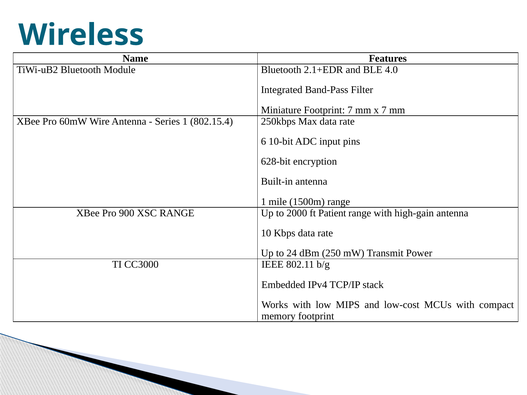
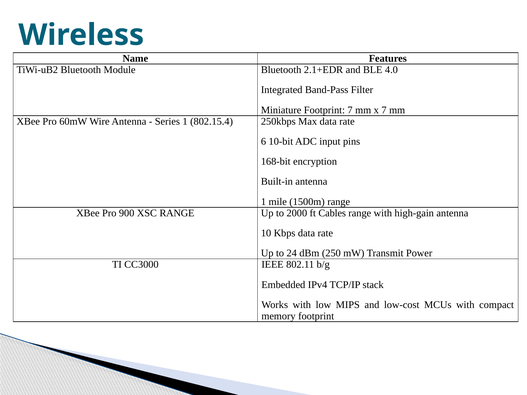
628-bit: 628-bit -> 168-bit
Patient: Patient -> Cables
